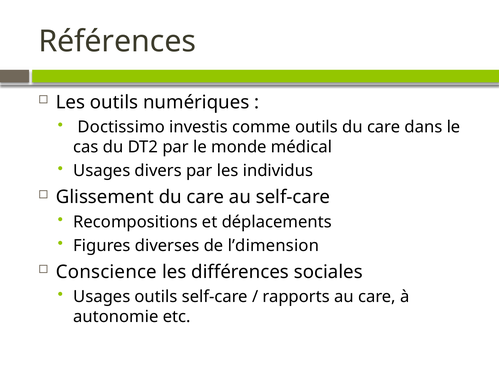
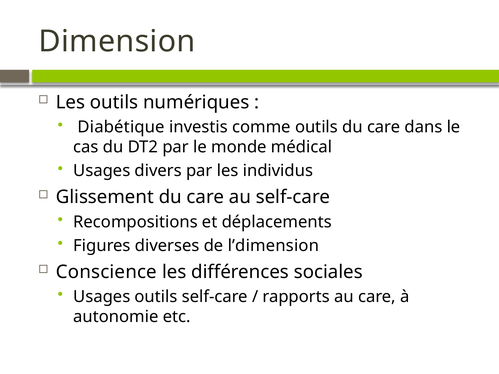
Références: Références -> Dimension
Doctissimo: Doctissimo -> Diabétique
